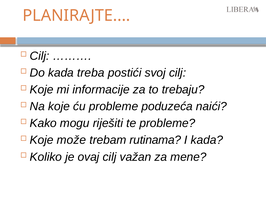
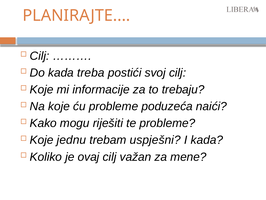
može: može -> jednu
rutinama: rutinama -> uspješni
